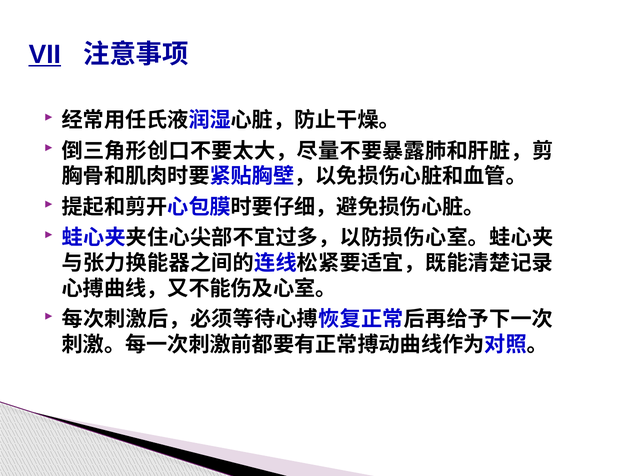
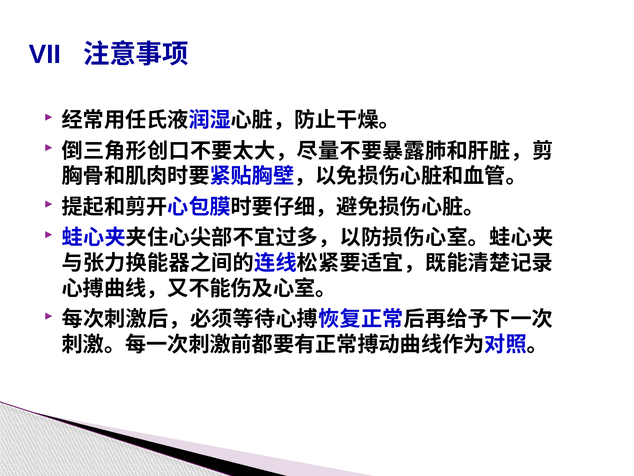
VII underline: present -> none
